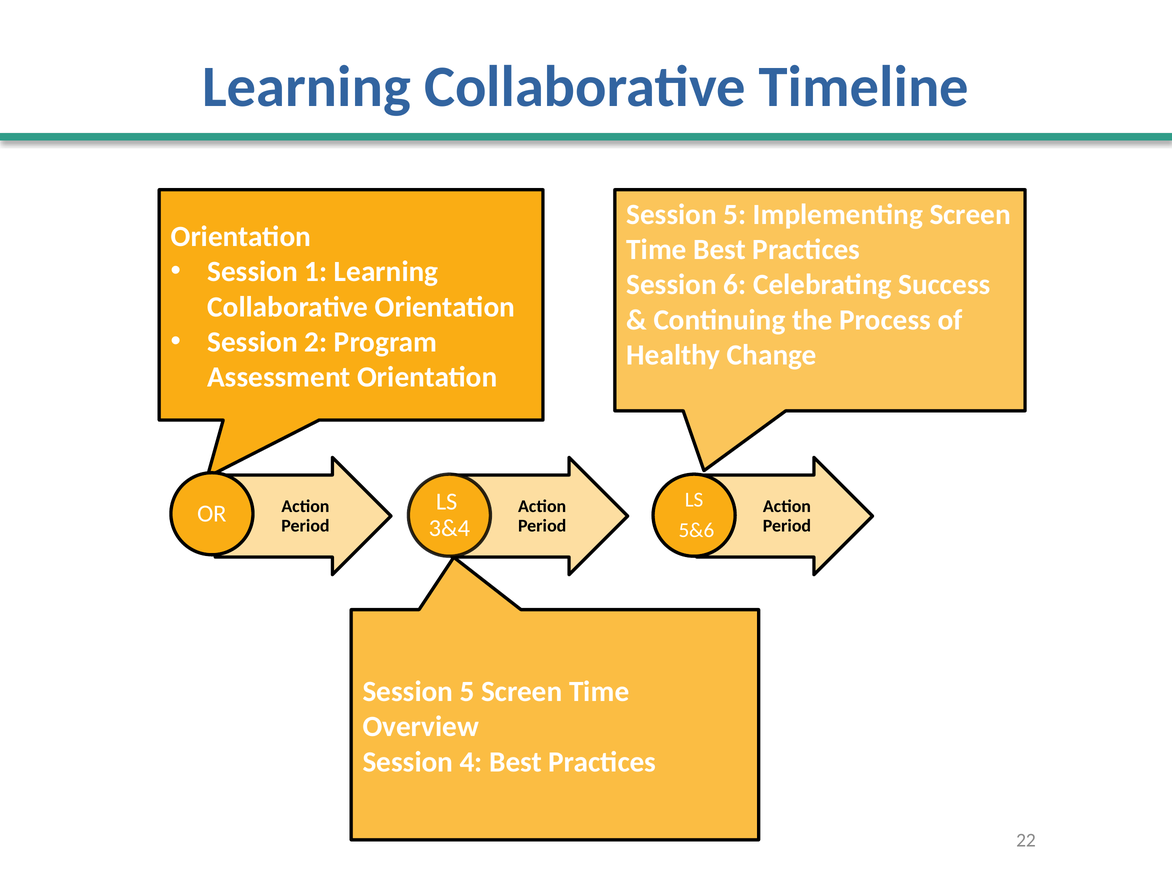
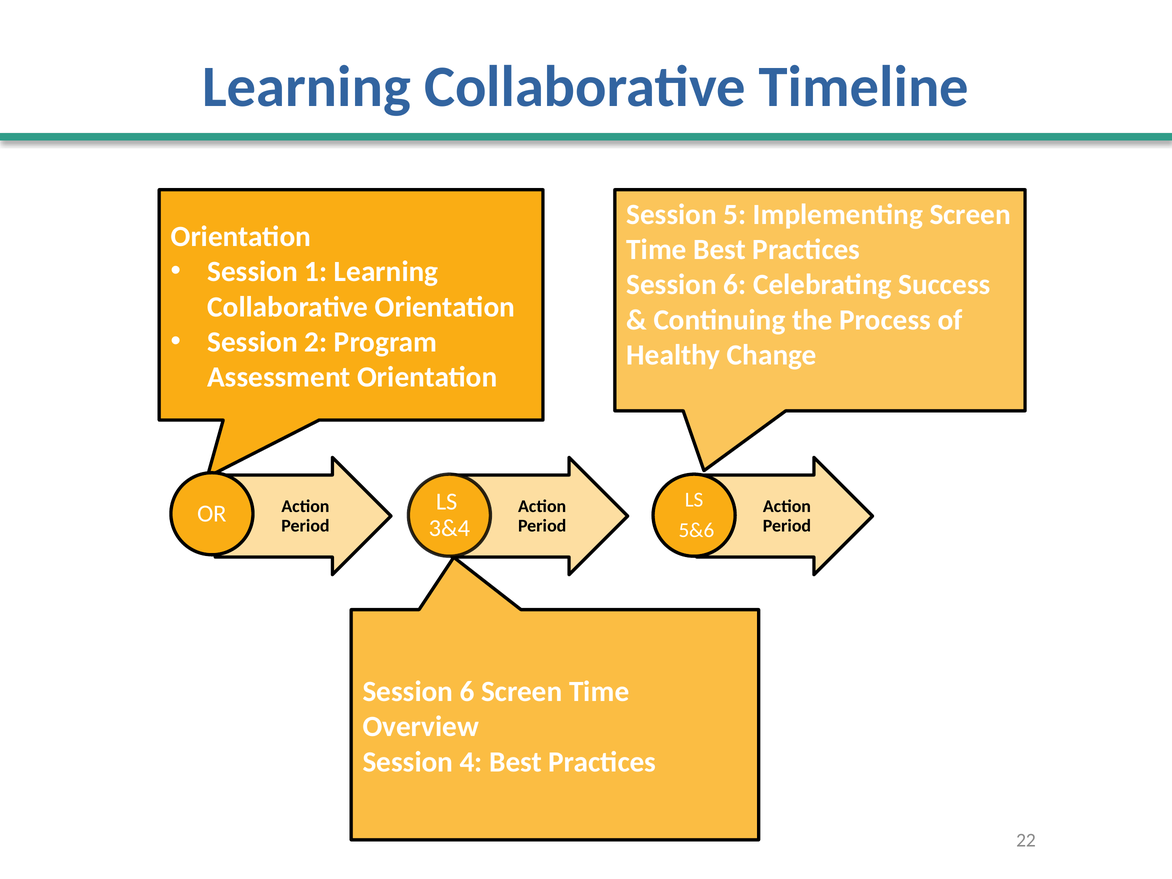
5 at (467, 692): 5 -> 6
